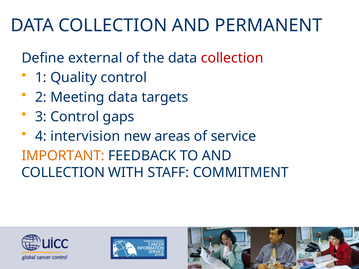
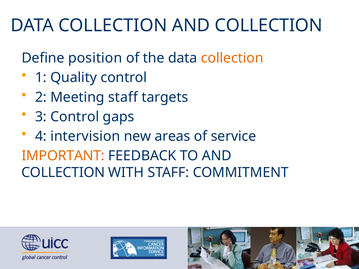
COLLECTION AND PERMANENT: PERMANENT -> COLLECTION
external: external -> position
collection at (232, 58) colour: red -> orange
Meeting data: data -> staff
